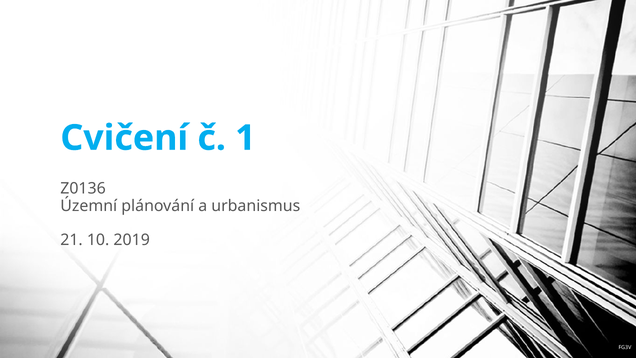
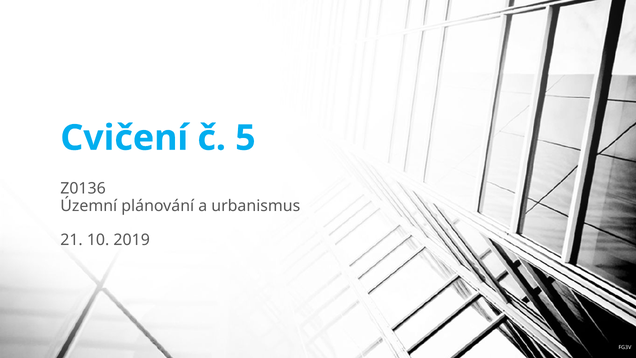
1: 1 -> 5
